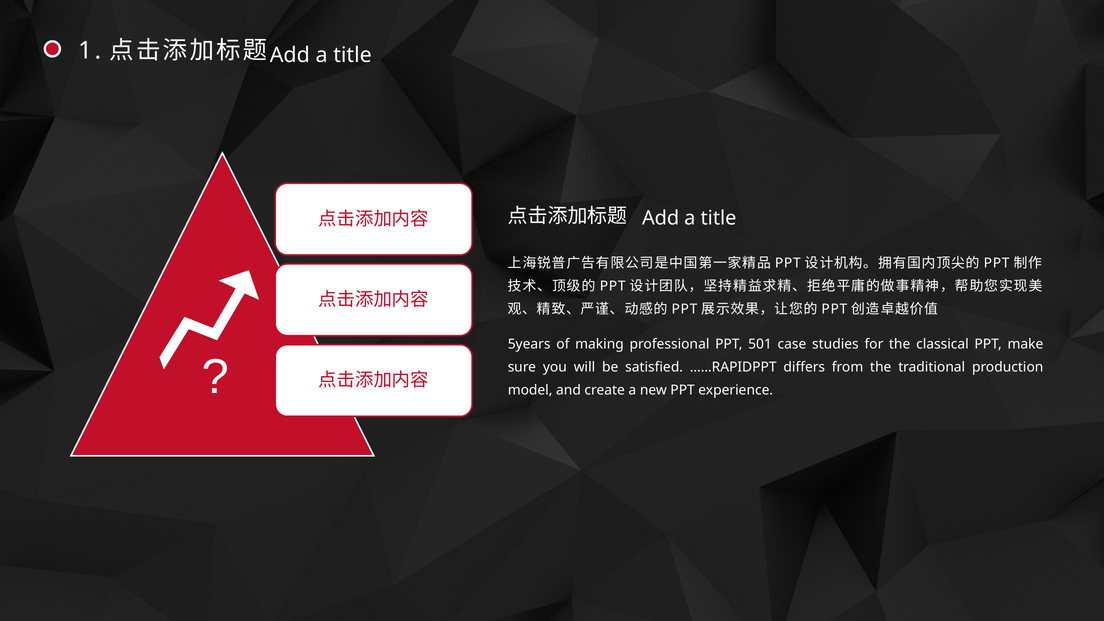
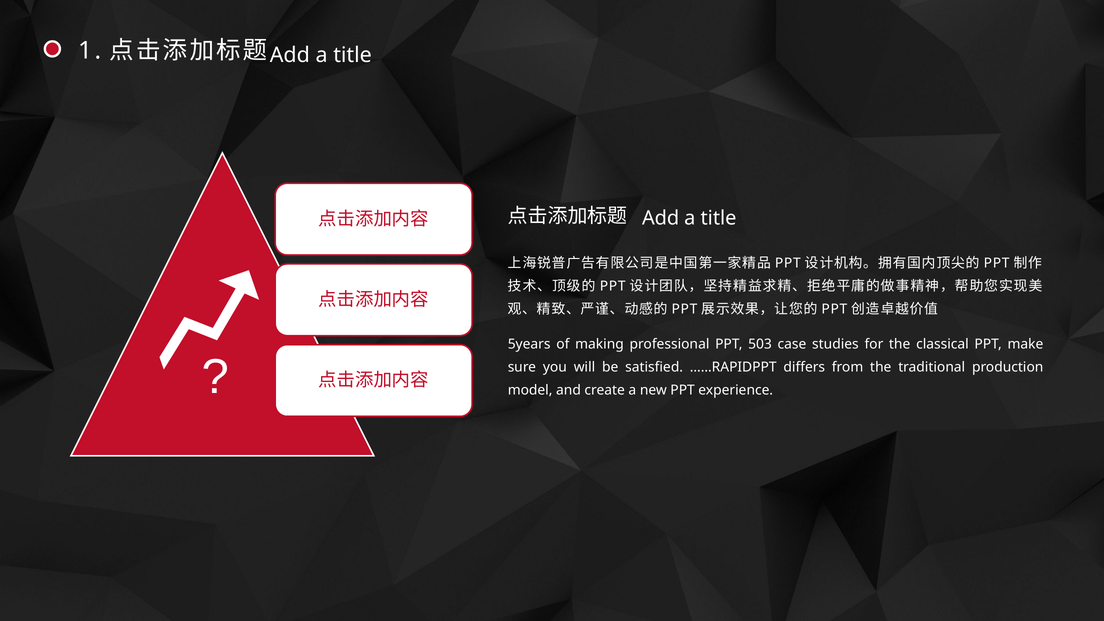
501: 501 -> 503
